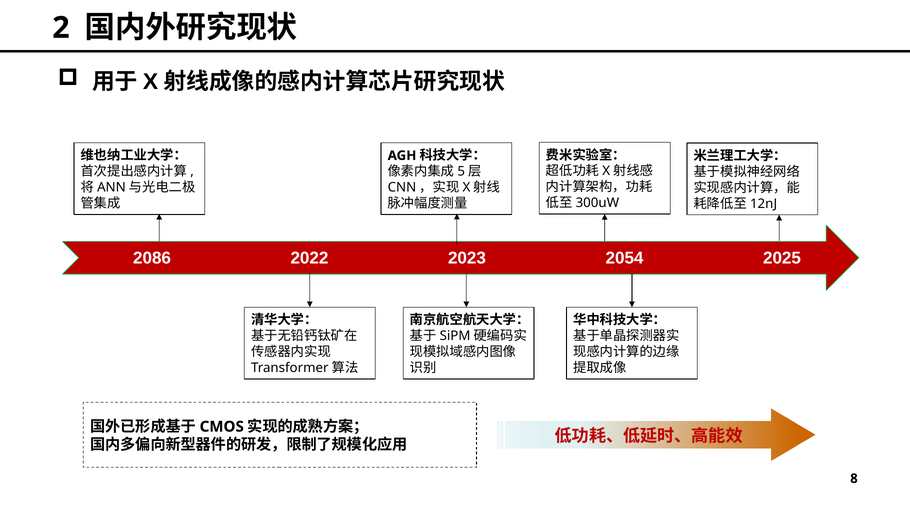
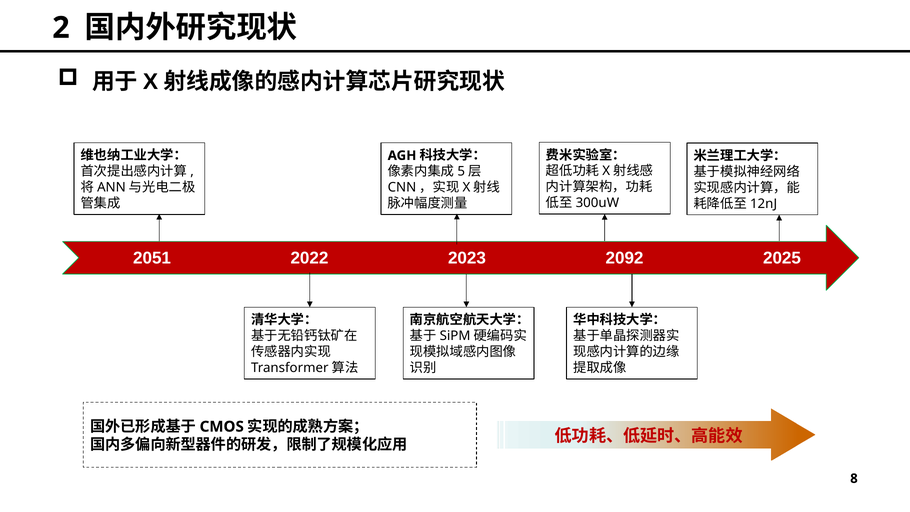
2086: 2086 -> 2051
2054: 2054 -> 2092
